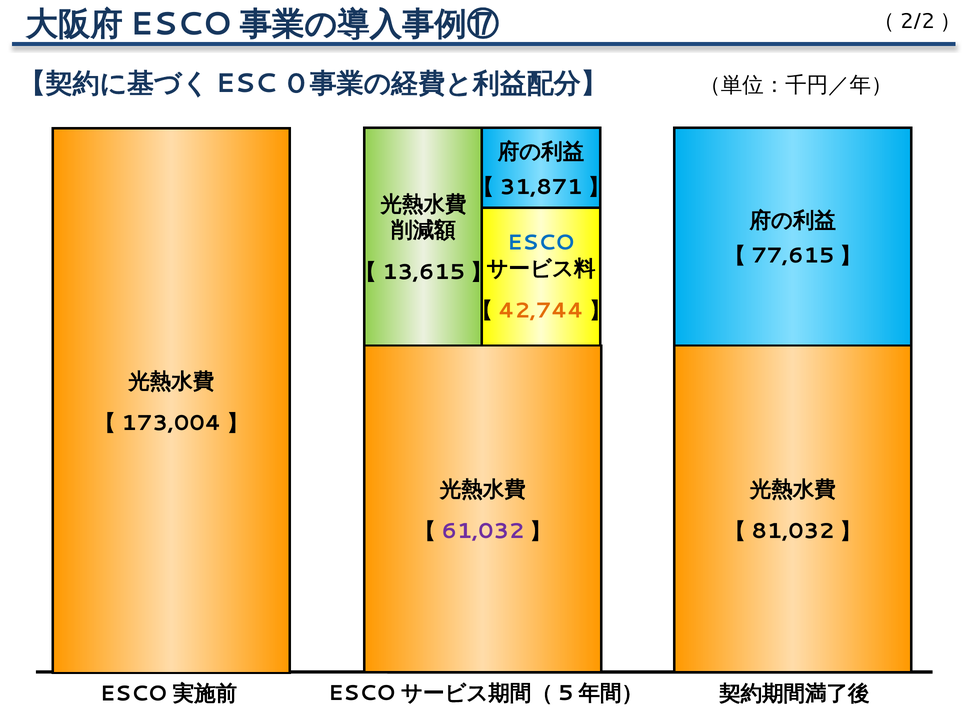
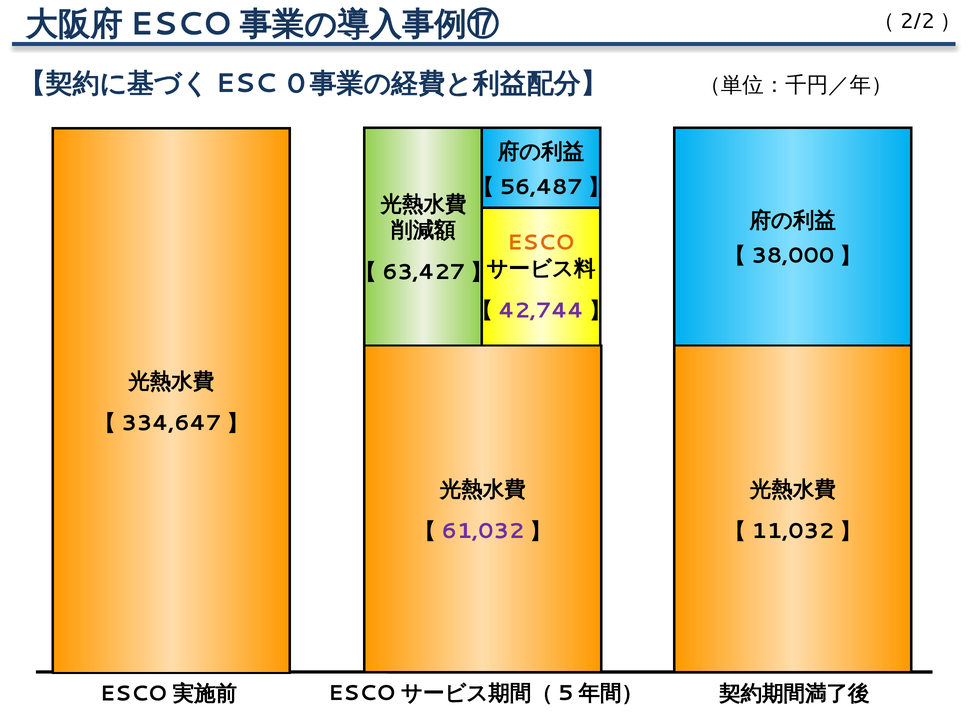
31,871: 31,871 -> 56,487
ESCO colour: blue -> orange
77,615: 77,615 -> 38,000
13,615: 13,615 -> 63,427
42,744 colour: orange -> purple
173,004: 173,004 -> 334,647
81,032: 81,032 -> 11,032
